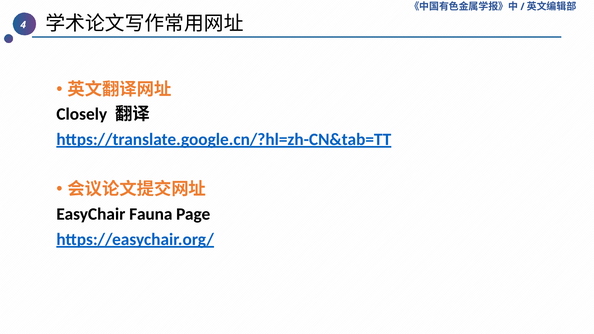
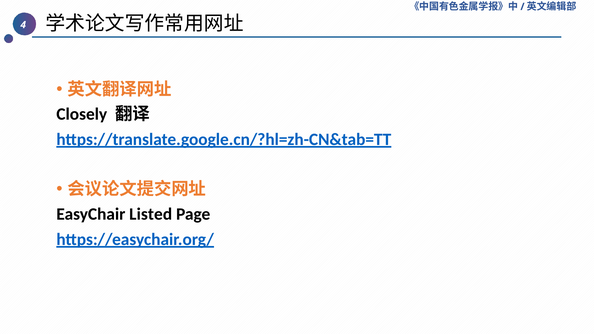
Fauna: Fauna -> Listed
